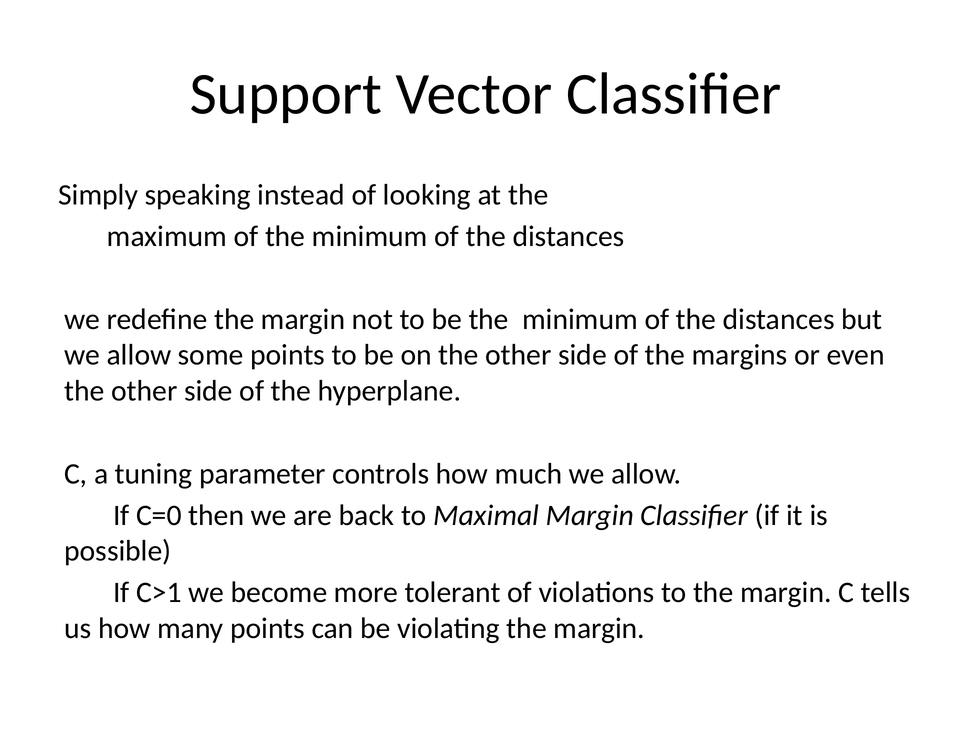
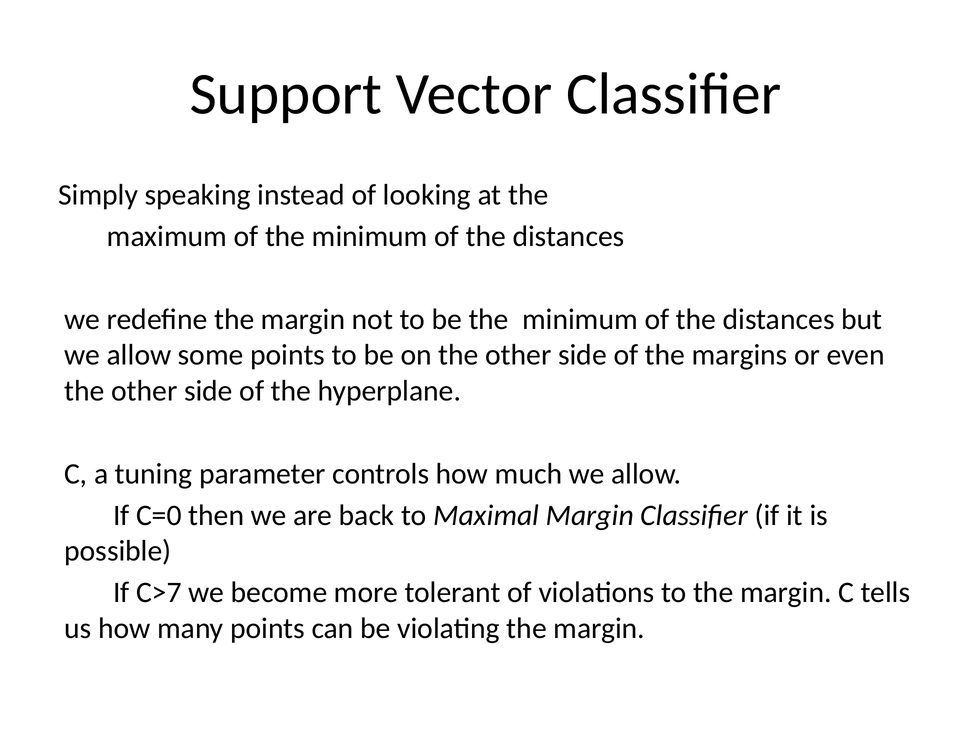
C>1: C>1 -> C>7
